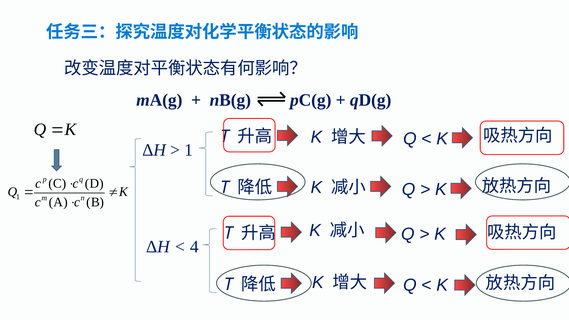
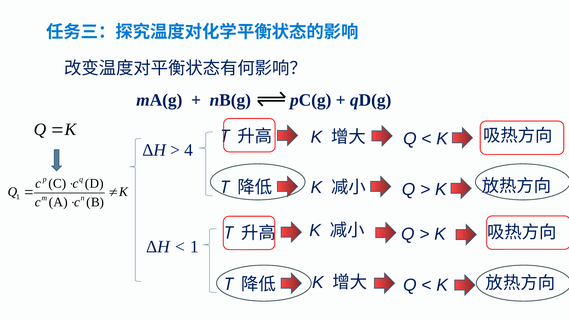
1 at (189, 150): 1 -> 4
4 at (194, 247): 4 -> 1
